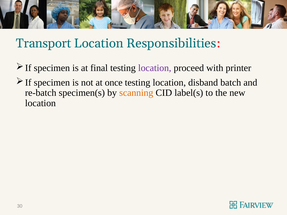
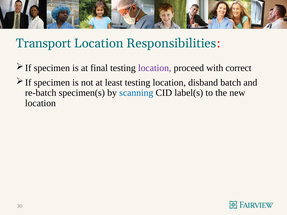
printer: printer -> correct
once: once -> least
scanning colour: orange -> blue
